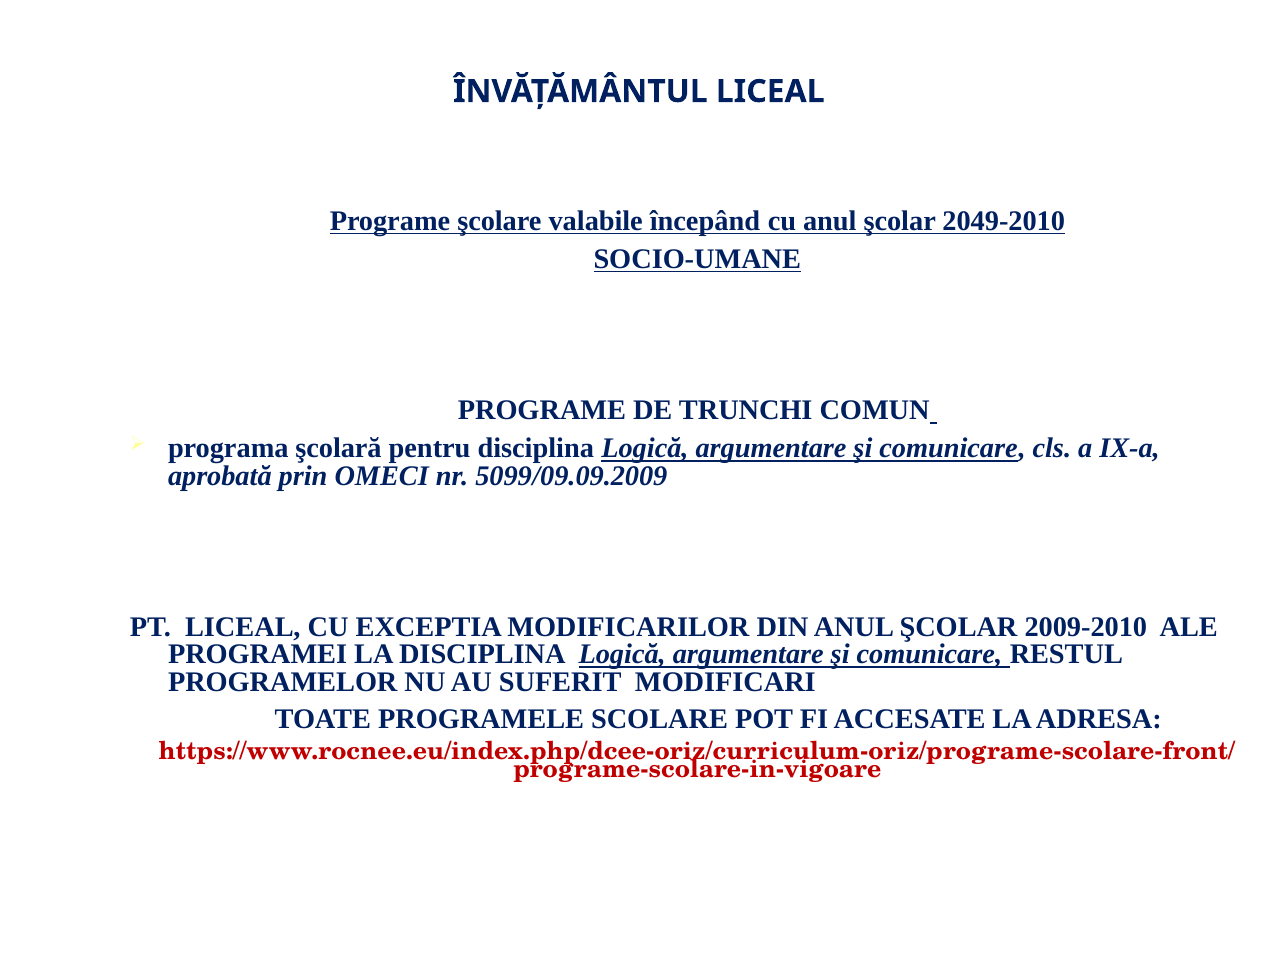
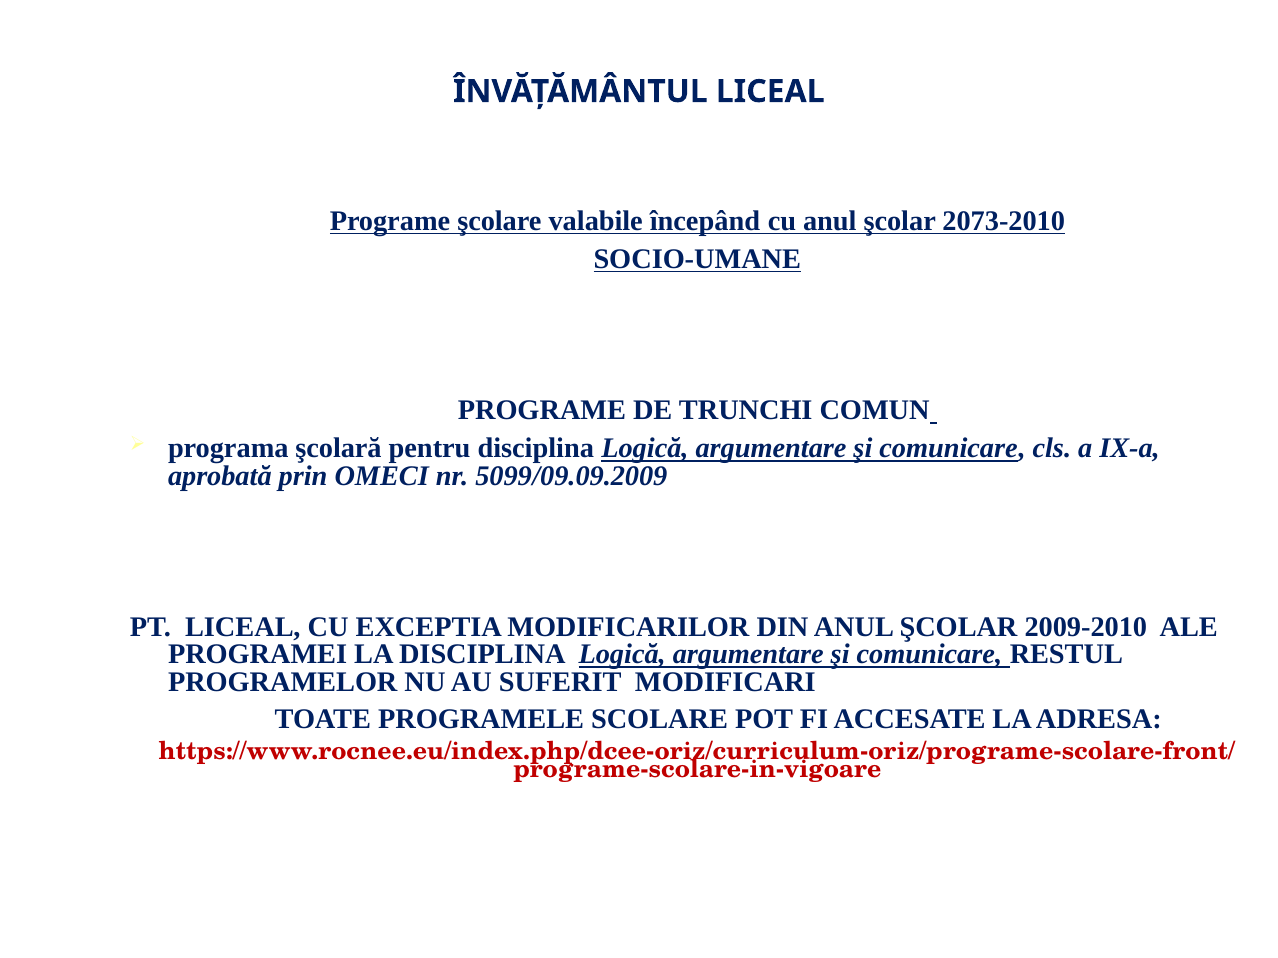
2049-2010: 2049-2010 -> 2073-2010
